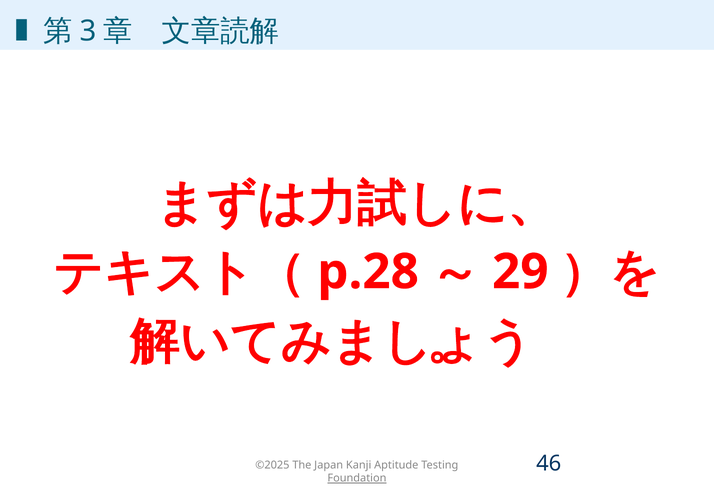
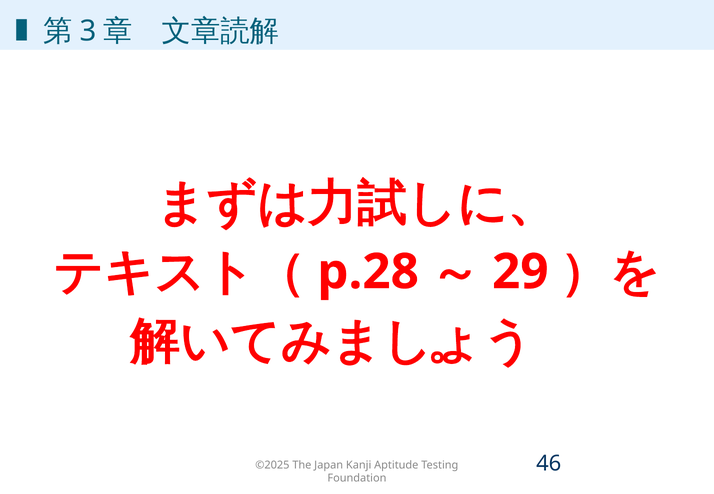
Foundation underline: present -> none
